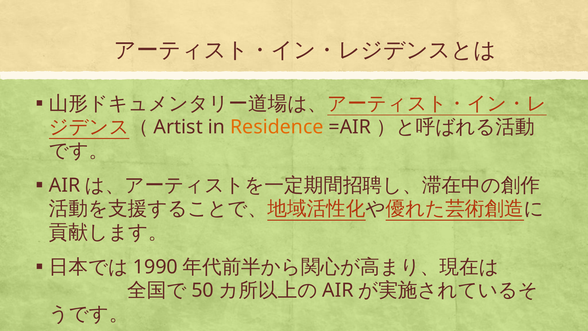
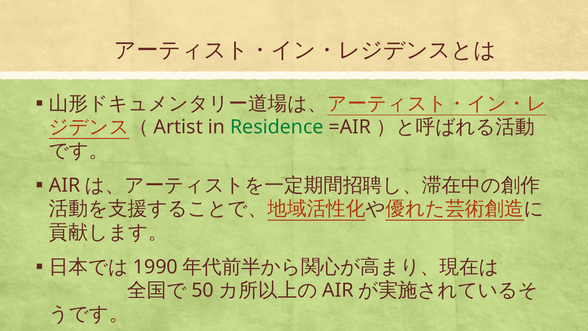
Residence colour: orange -> green
